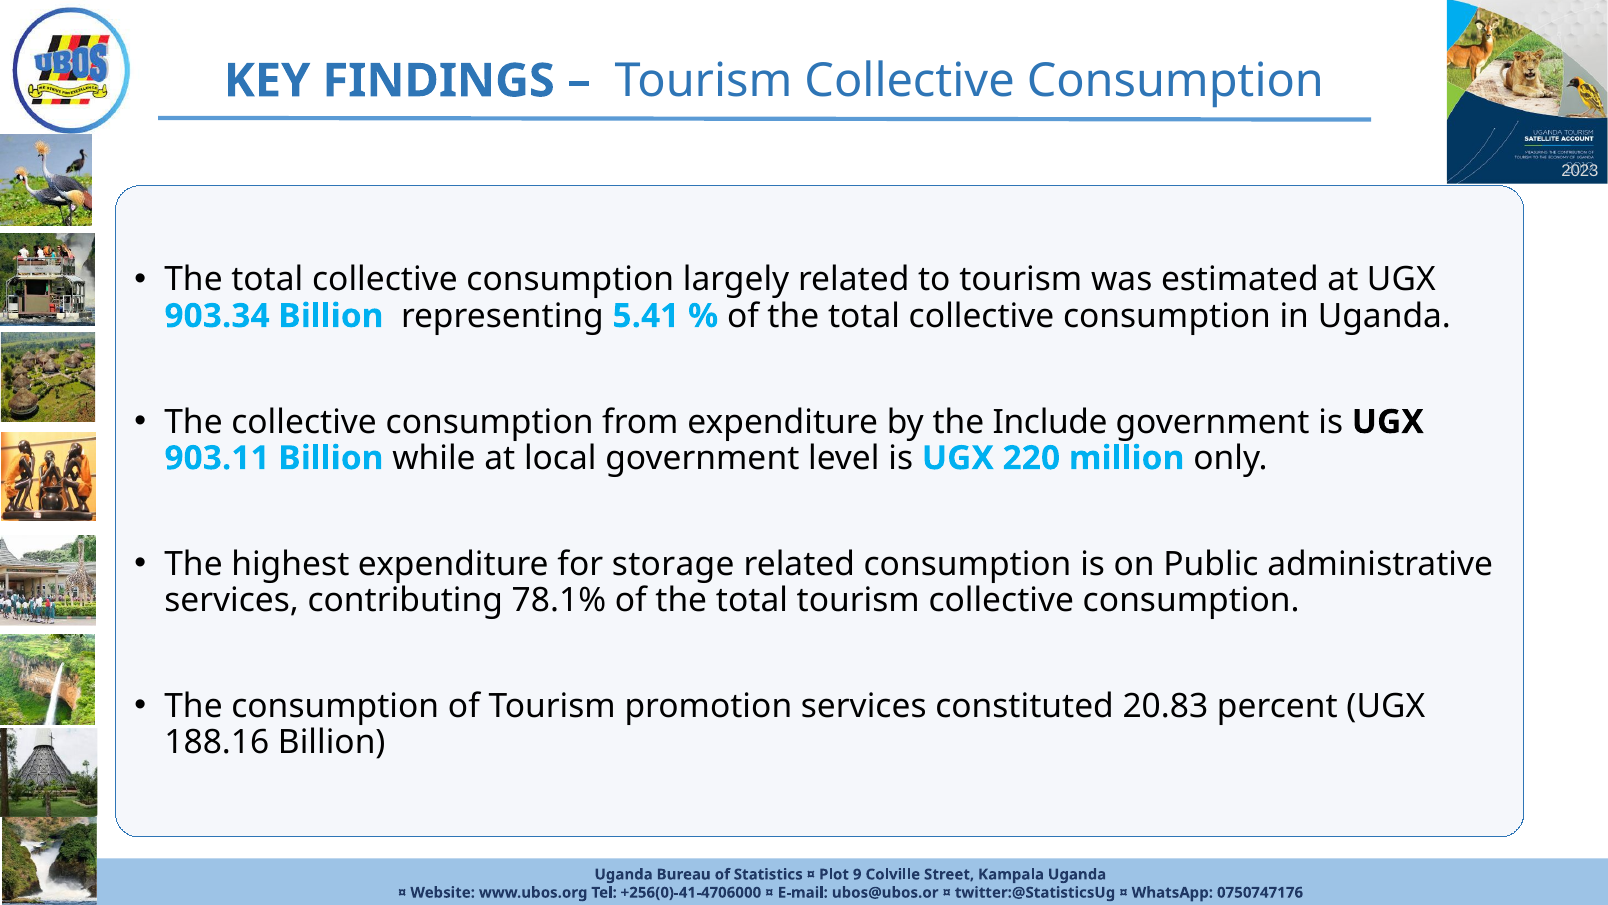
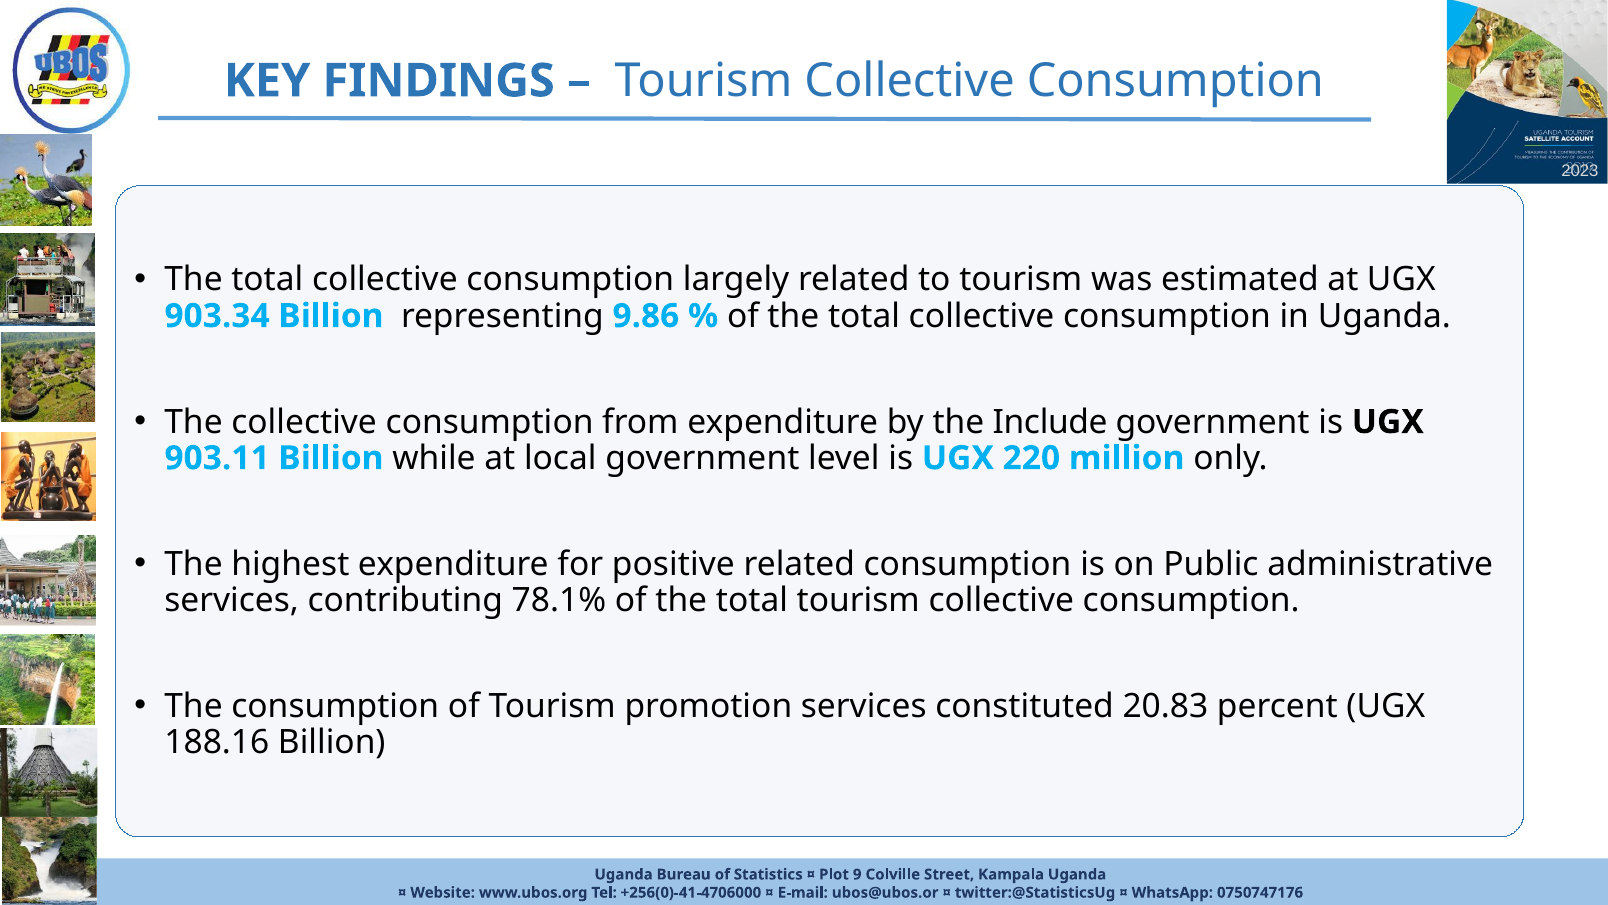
5.41: 5.41 -> 9.86
storage: storage -> positive
